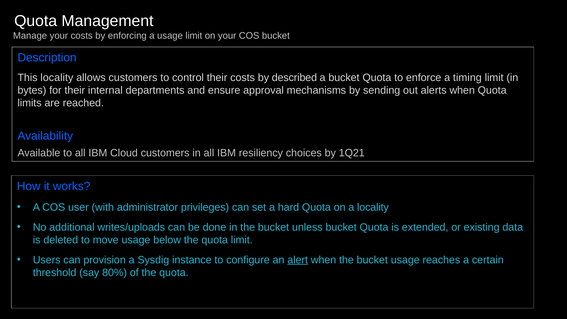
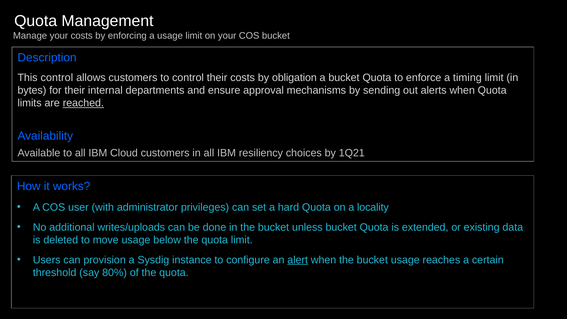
This locality: locality -> control
described: described -> obligation
reached underline: none -> present
